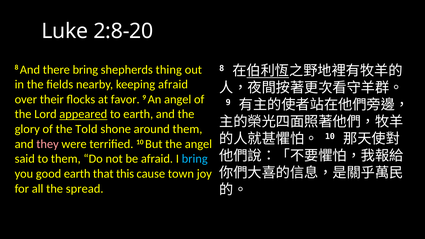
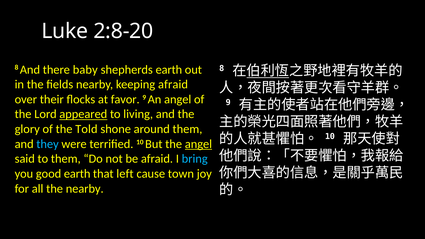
there bring: bring -> baby
shepherds thing: thing -> earth
to earth: earth -> living
they colour: pink -> light blue
angel at (198, 144) underline: none -> present
this: this -> left
the spread: spread -> nearby
